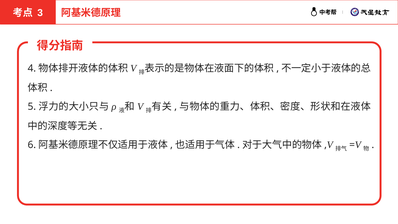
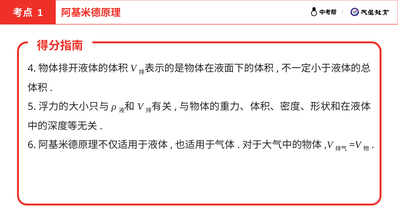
3: 3 -> 1
